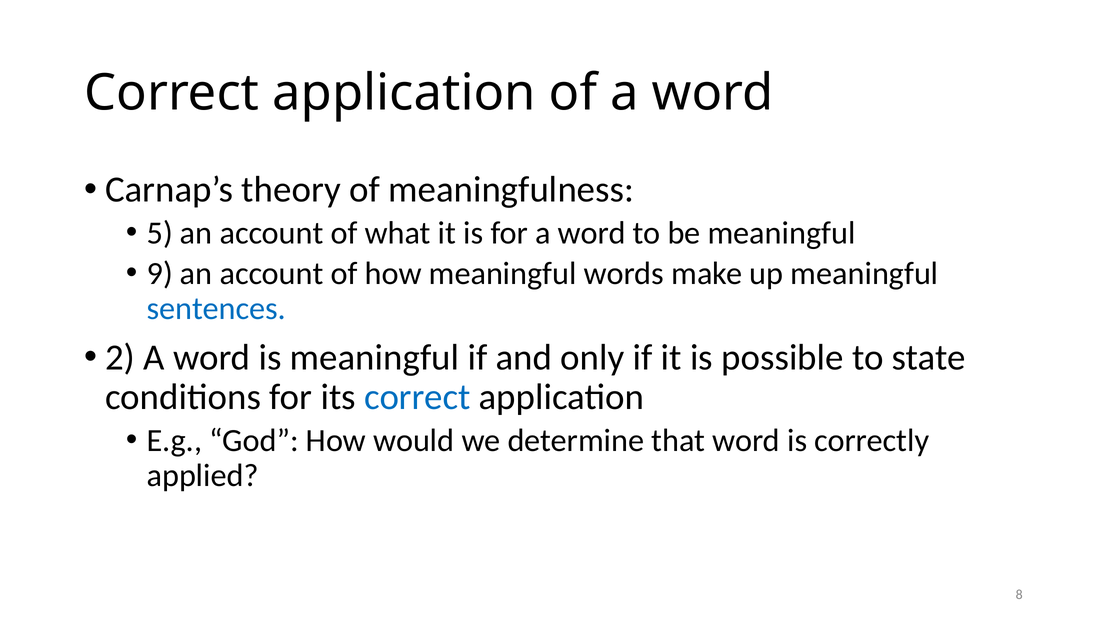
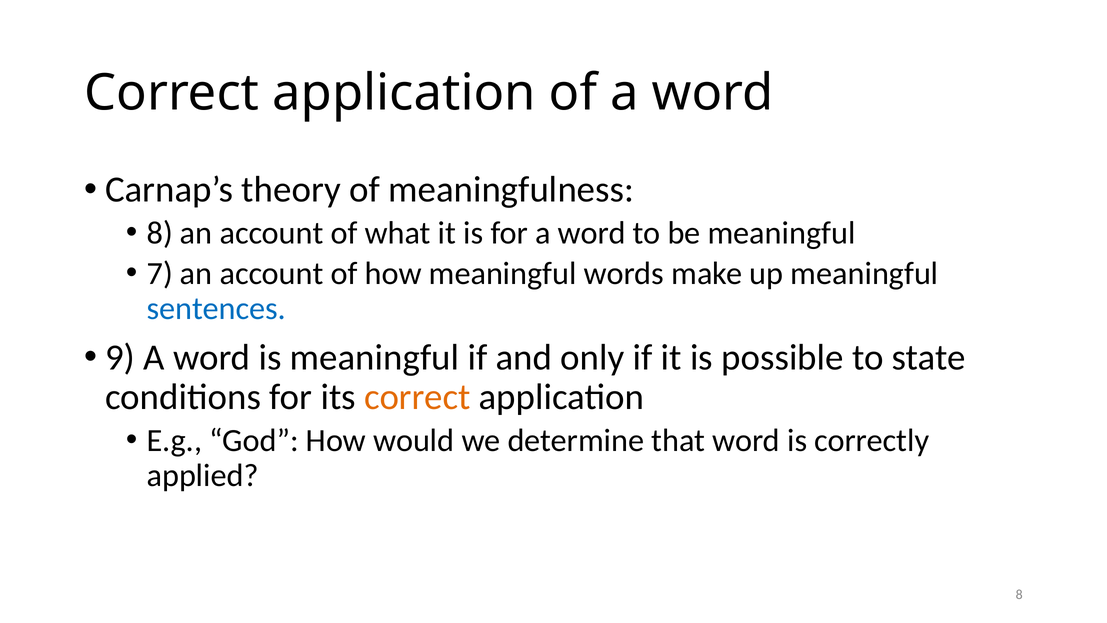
5 at (160, 233): 5 -> 8
9: 9 -> 7
2: 2 -> 9
correct at (417, 397) colour: blue -> orange
